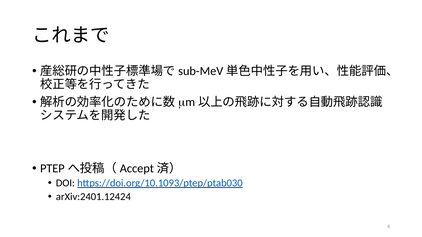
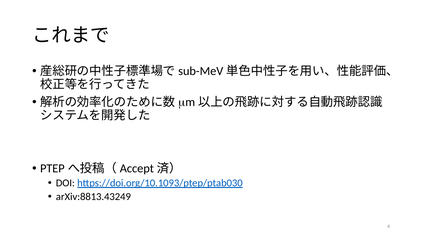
arXiv:2401.12424: arXiv:2401.12424 -> arXiv:8813.43249
